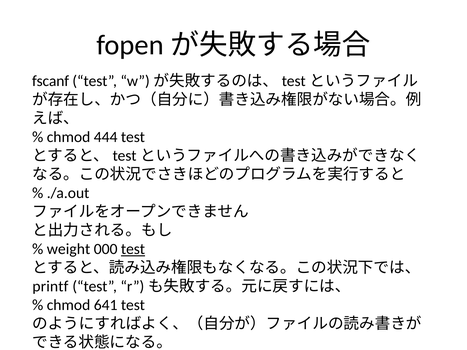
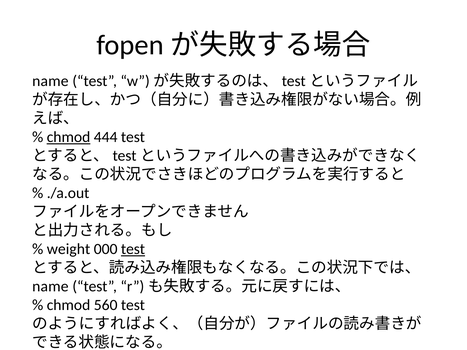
fscanf at (51, 81): fscanf -> name
chmod at (69, 137) underline: none -> present
printf at (50, 287): printf -> name
641: 641 -> 560
